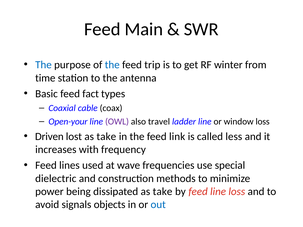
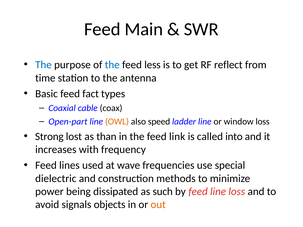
trip: trip -> less
winter: winter -> reflect
Open-your: Open-your -> Open-part
OWL colour: purple -> orange
travel: travel -> speed
Driven: Driven -> Strong
lost as take: take -> than
less: less -> into
dissipated as take: take -> such
out colour: blue -> orange
